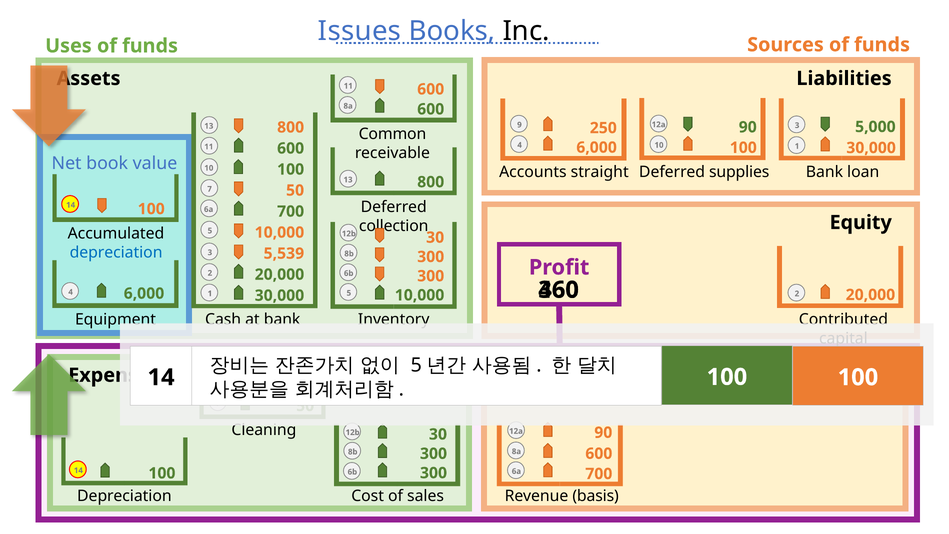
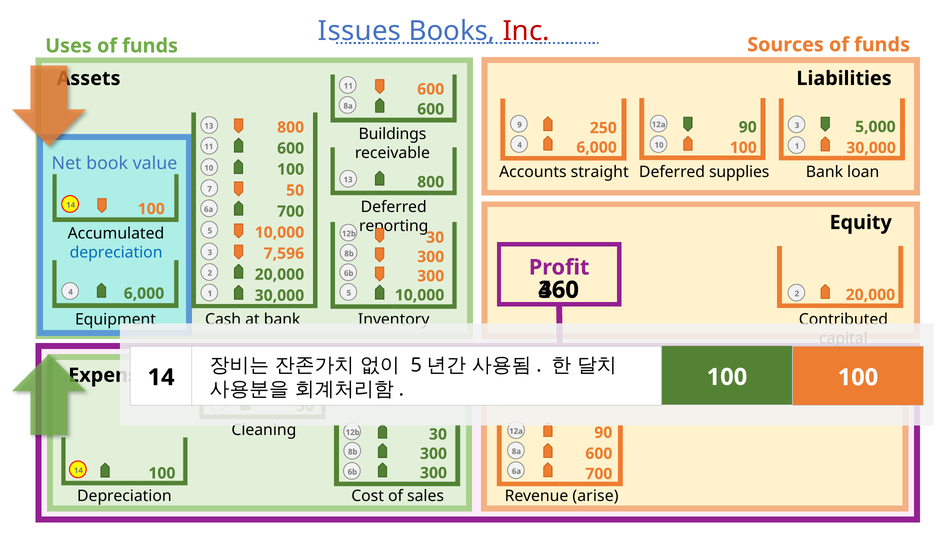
Inc colour: black -> red
Common: Common -> Buildings
collection: collection -> reporting
5,539: 5,539 -> 7,596
basis: basis -> arise
